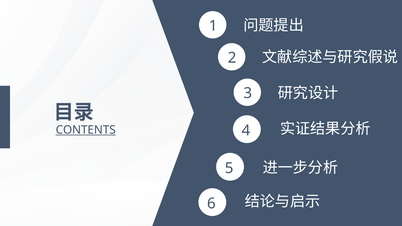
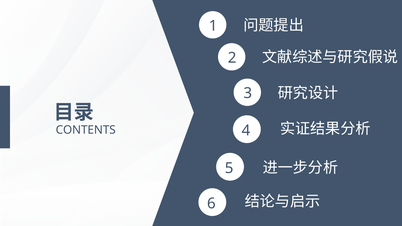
CONTENTS underline: present -> none
